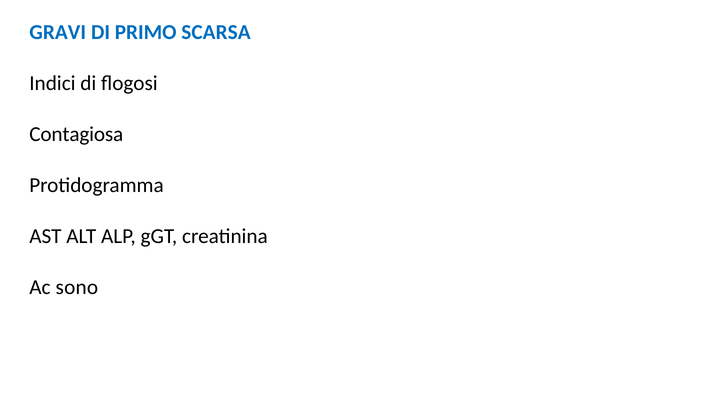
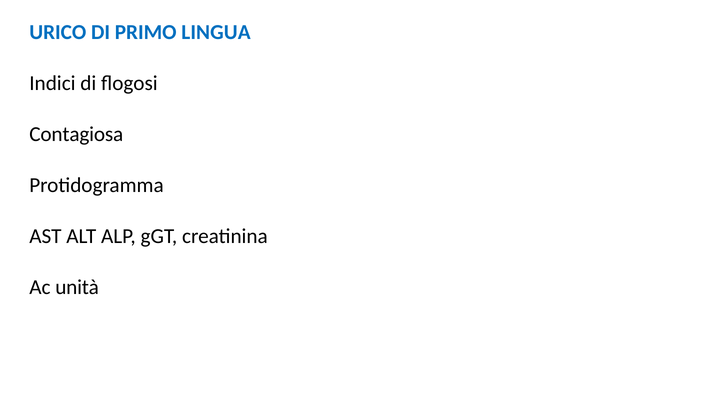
GRAVI: GRAVI -> URICO
SCARSA: SCARSA -> LINGUA
sono: sono -> unità
